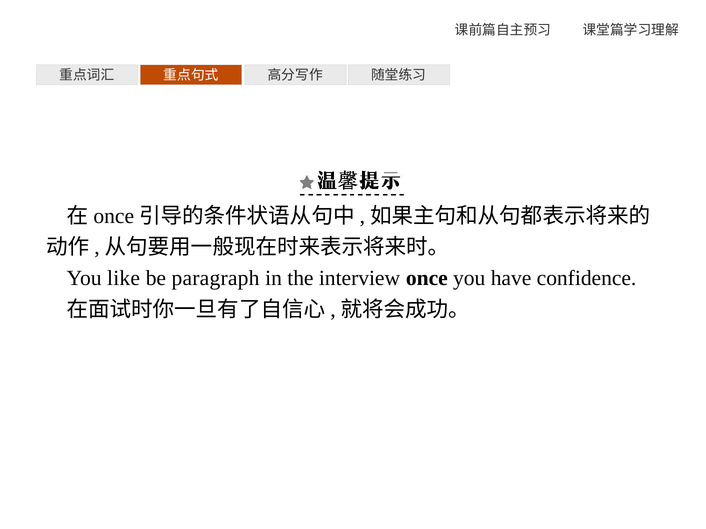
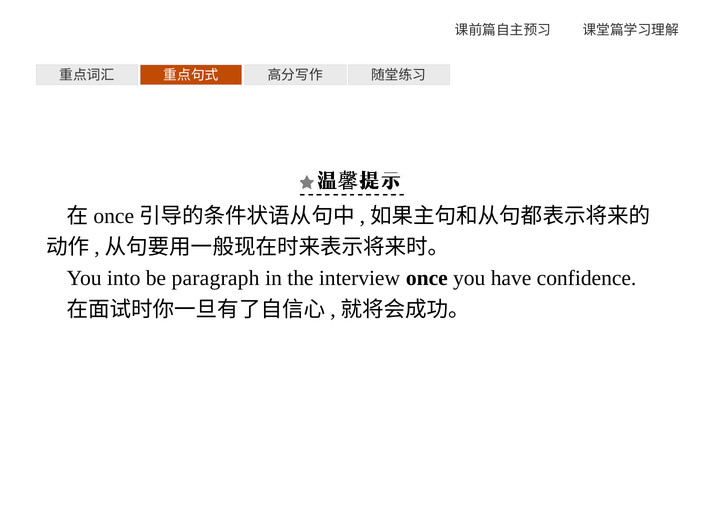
like: like -> into
